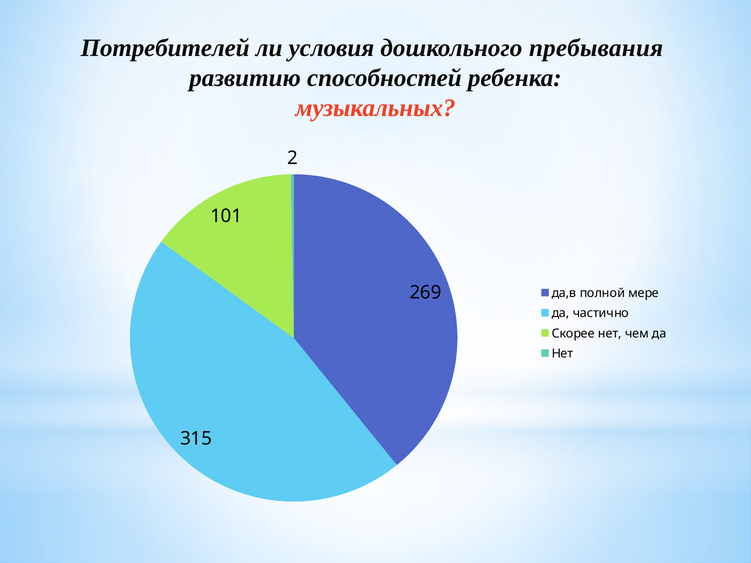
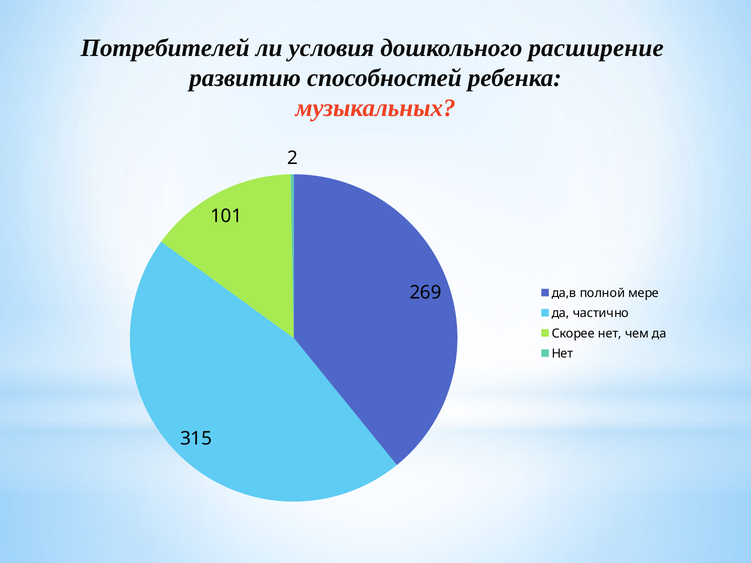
пребывания: пребывания -> расширение
